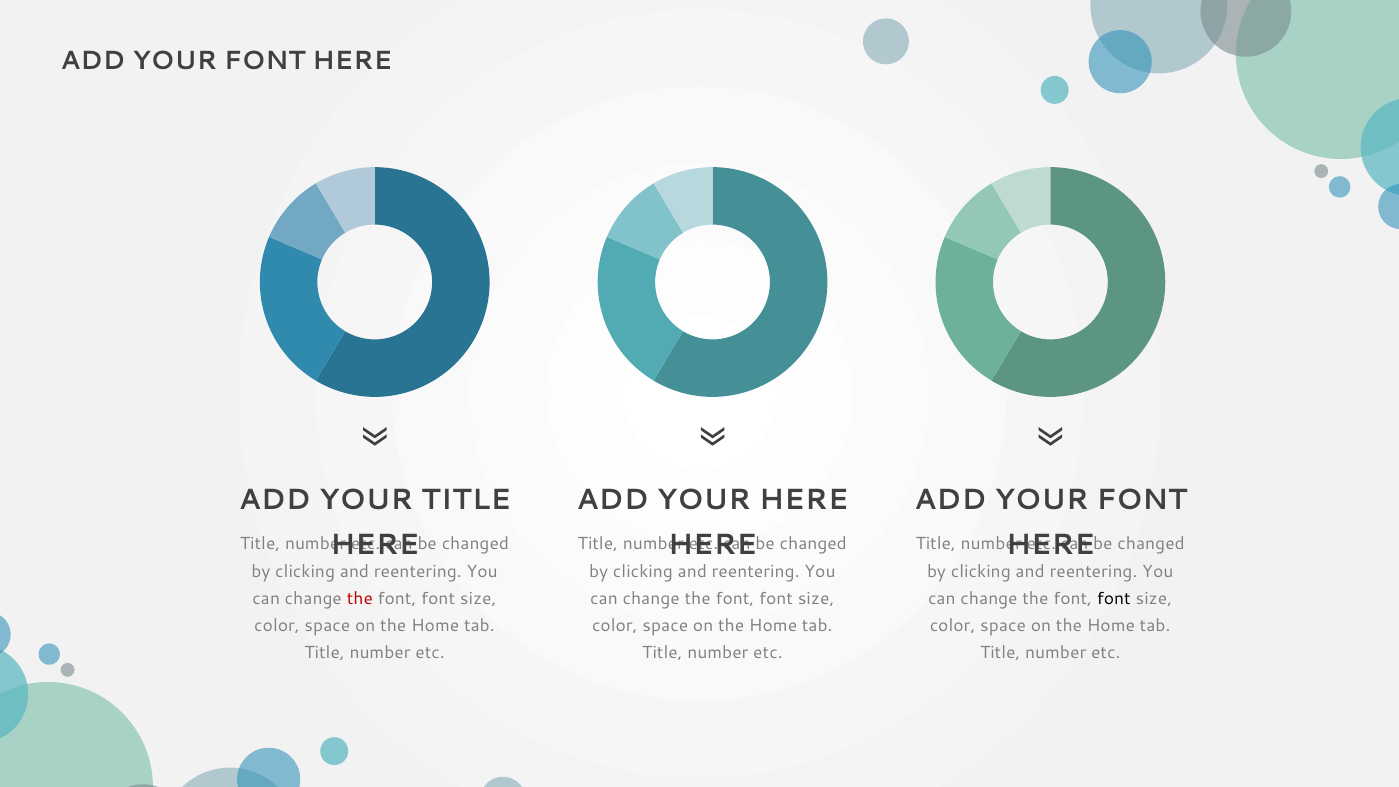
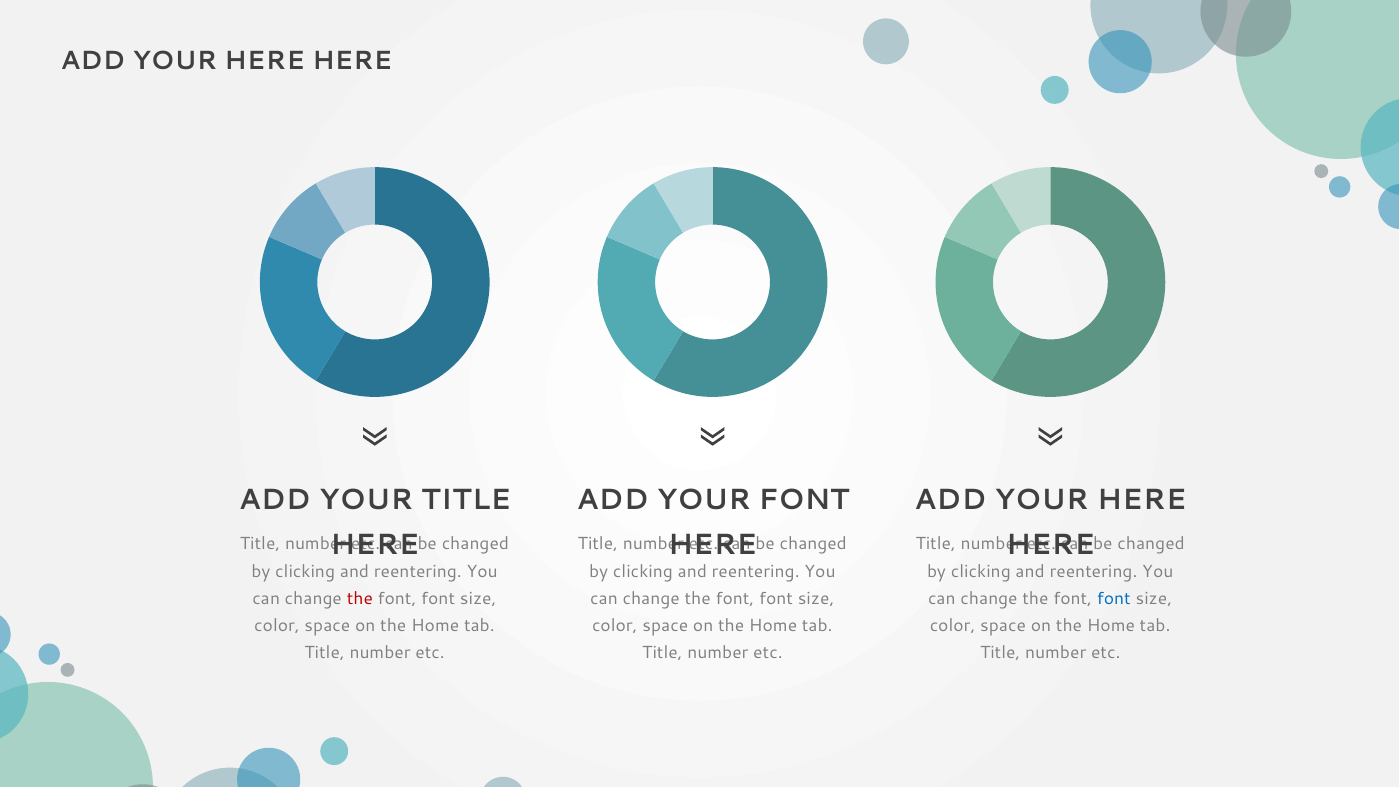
FONT at (265, 61): FONT -> HERE
YOUR HERE: HERE -> FONT
FONT at (1142, 500): FONT -> HERE
font at (1114, 599) colour: black -> blue
